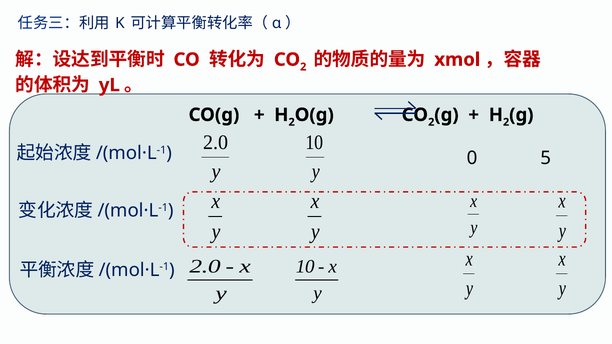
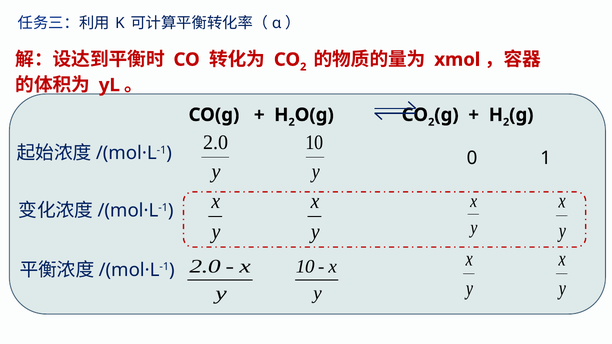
5: 5 -> 1
